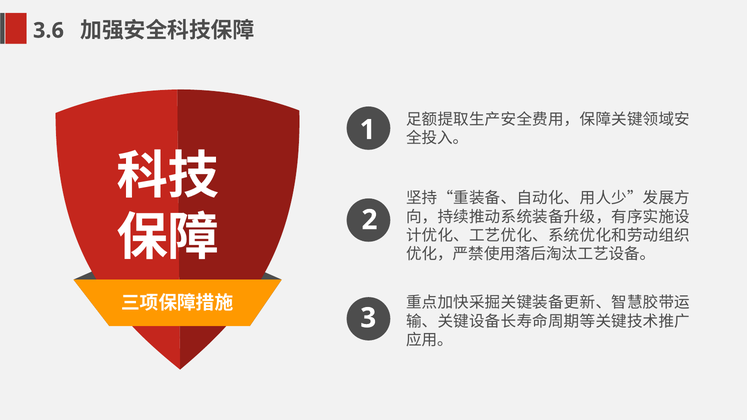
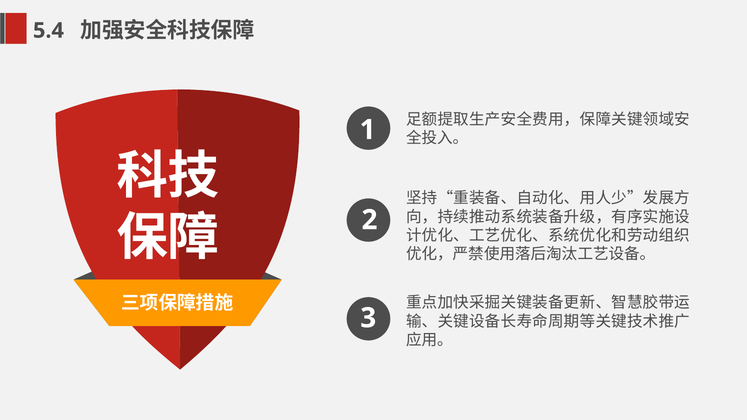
3.6: 3.6 -> 5.4
